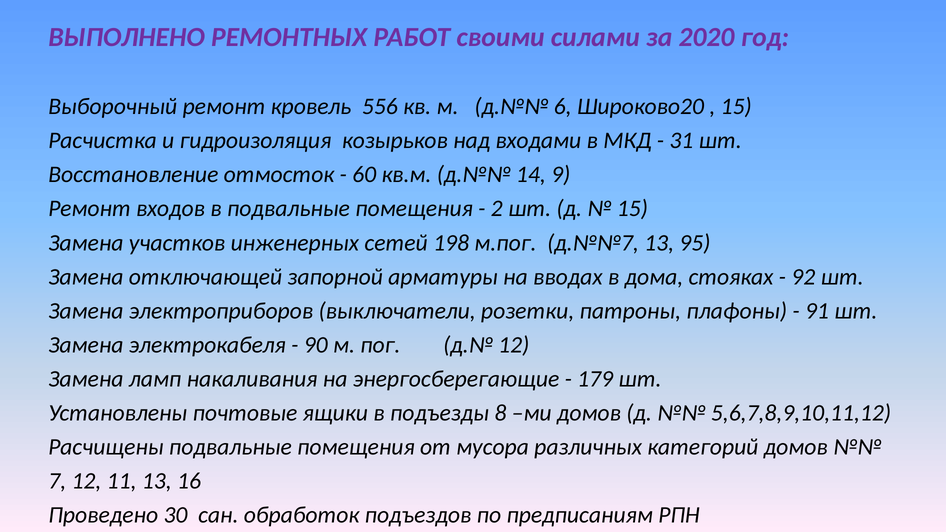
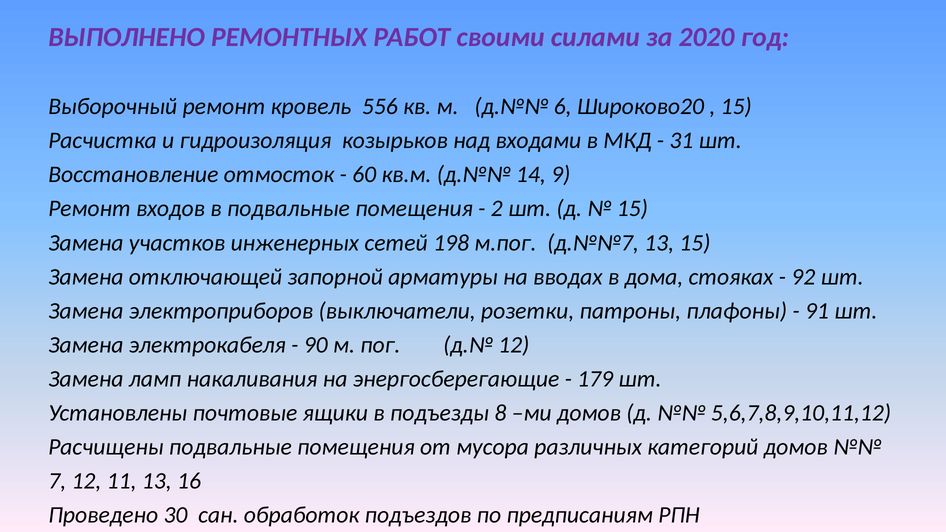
13 95: 95 -> 15
